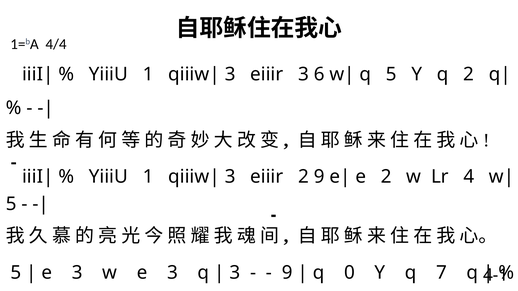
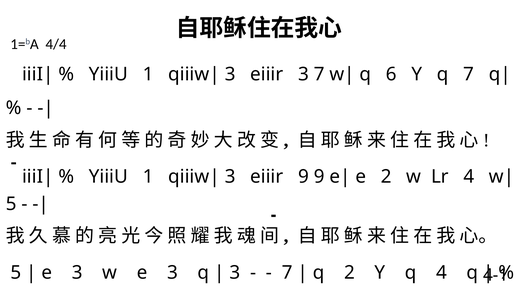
3 6: 6 -> 7
q 5: 5 -> 6
q 2: 2 -> 7
eiiir 2: 2 -> 9
9 at (287, 273): 9 -> 7
q 0: 0 -> 2
q 7: 7 -> 4
